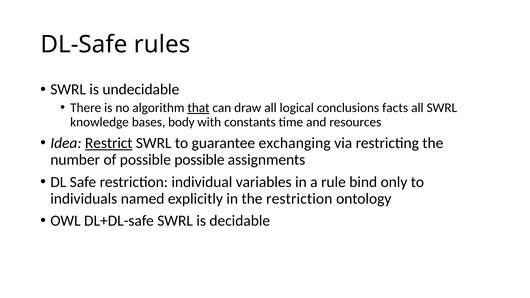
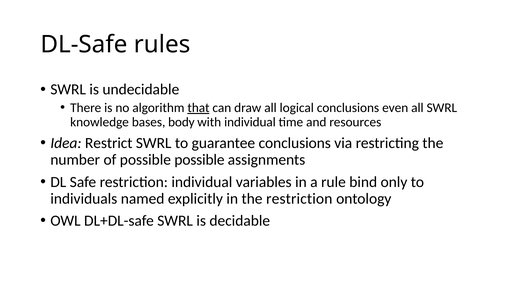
facts: facts -> even
with constants: constants -> individual
Restrict underline: present -> none
guarantee exchanging: exchanging -> conclusions
